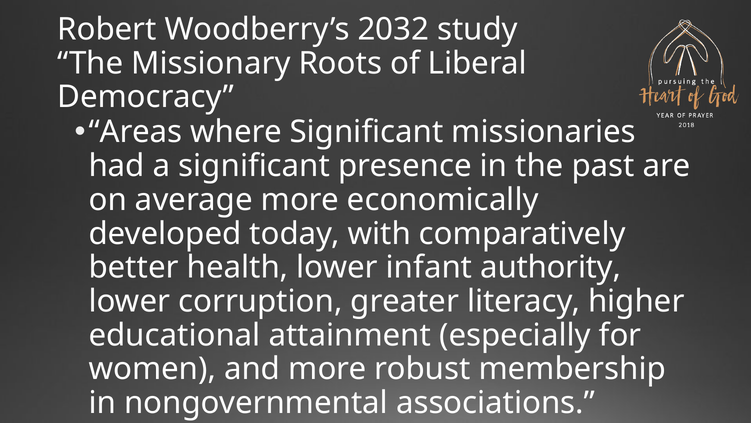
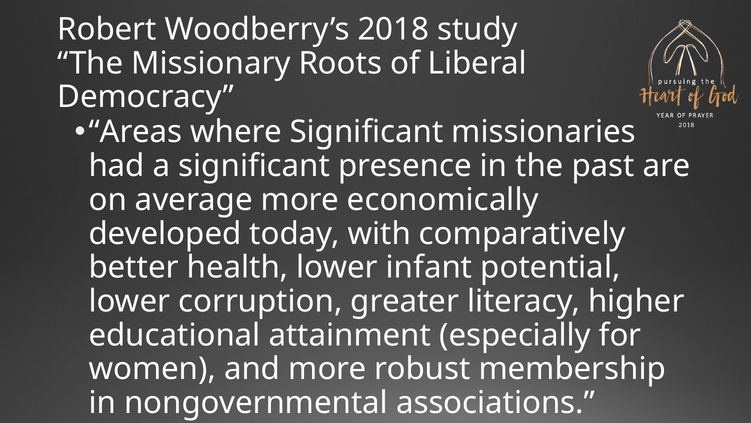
2032: 2032 -> 2018
authority: authority -> potential
